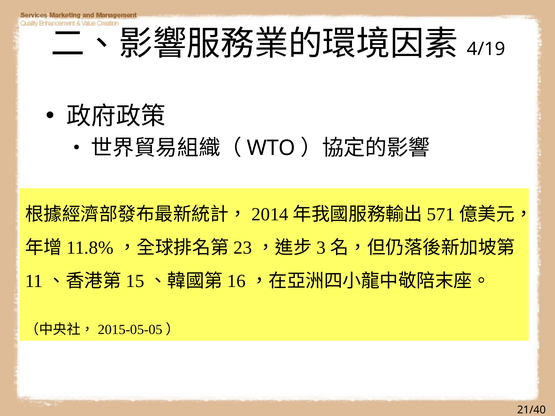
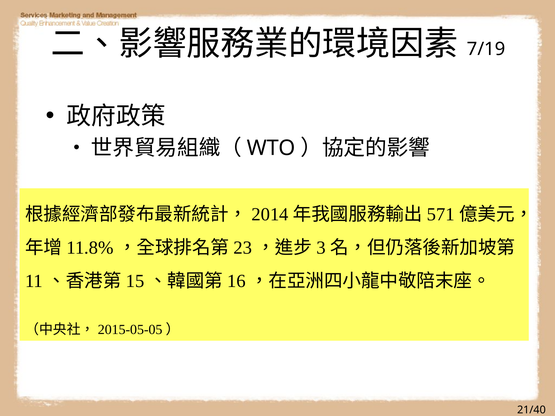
4/19: 4/19 -> 7/19
